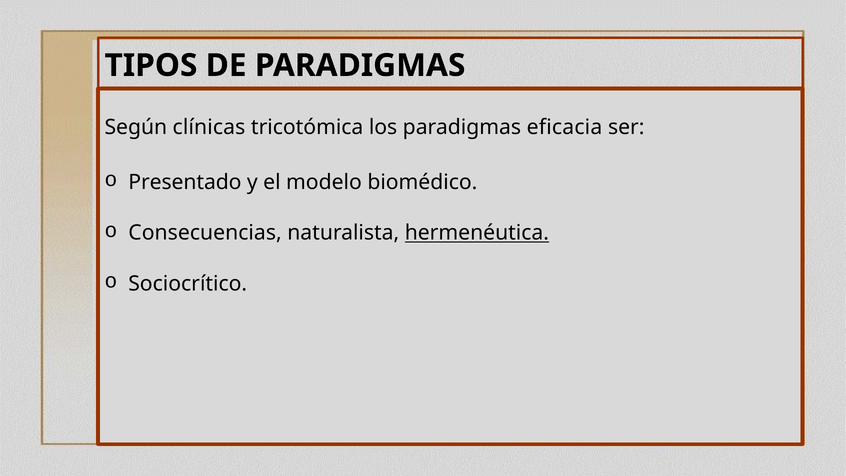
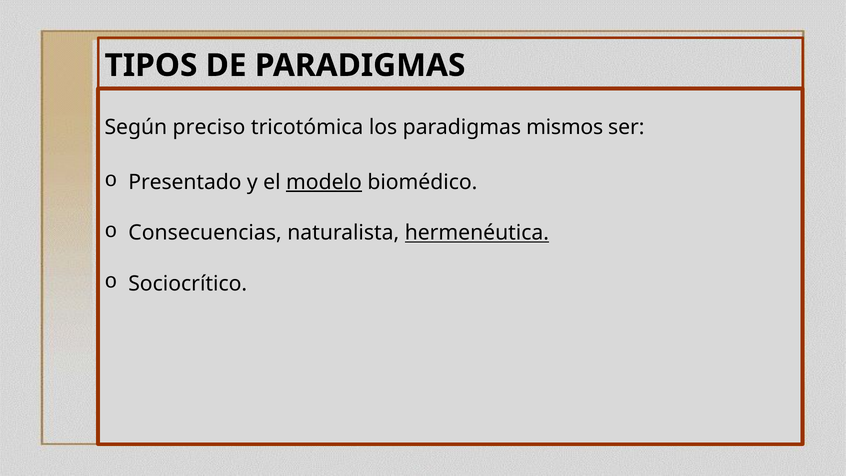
clínicas: clínicas -> preciso
eficacia: eficacia -> mismos
modelo underline: none -> present
